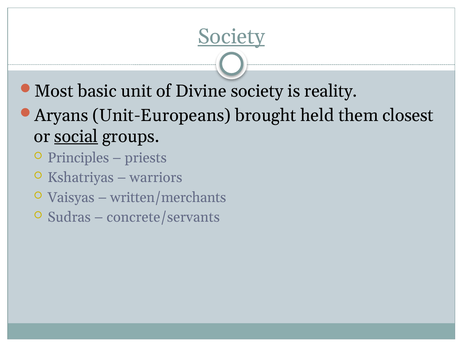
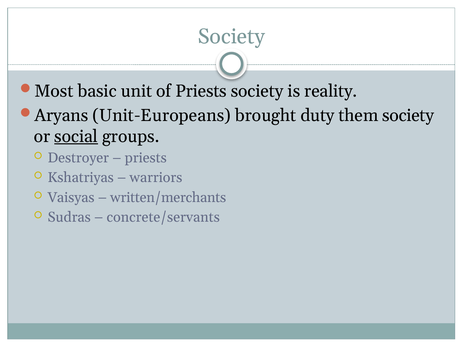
Society at (231, 36) underline: present -> none
of Divine: Divine -> Priests
held: held -> duty
them closest: closest -> society
Principles: Principles -> Destroyer
